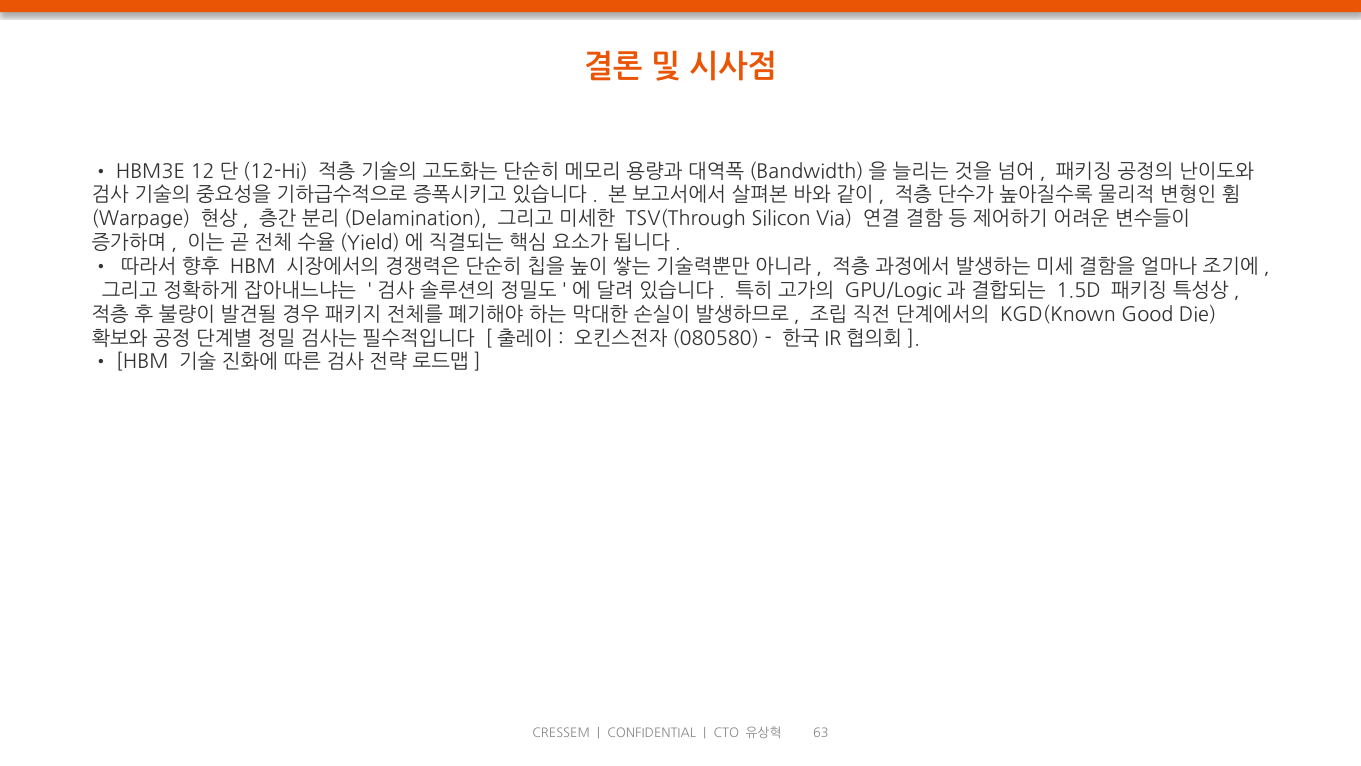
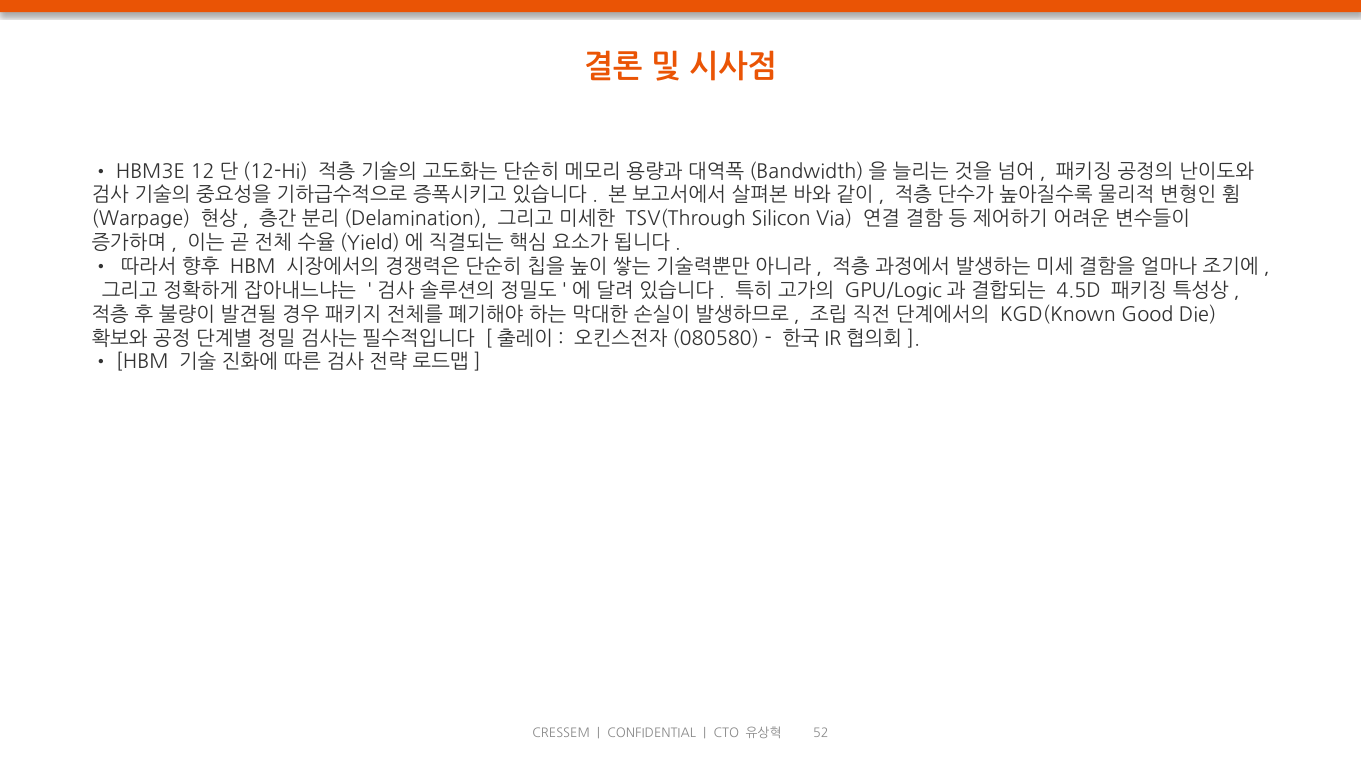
1.5D: 1.5D -> 4.5D
63: 63 -> 52
